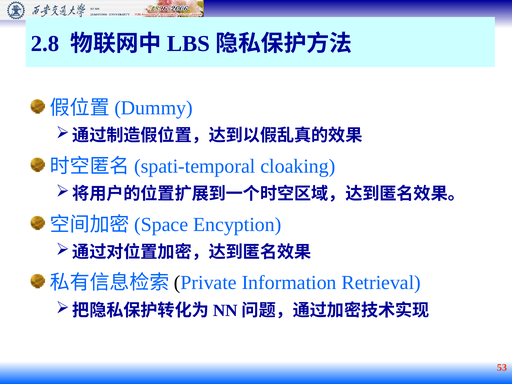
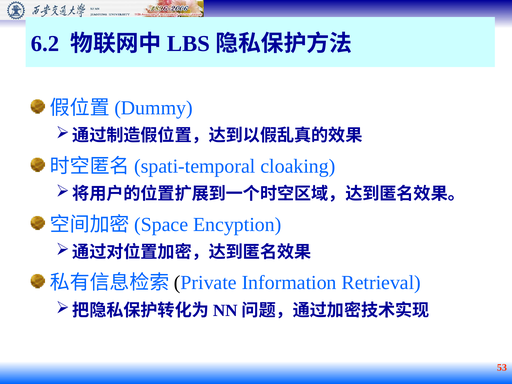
2.8: 2.8 -> 6.2
